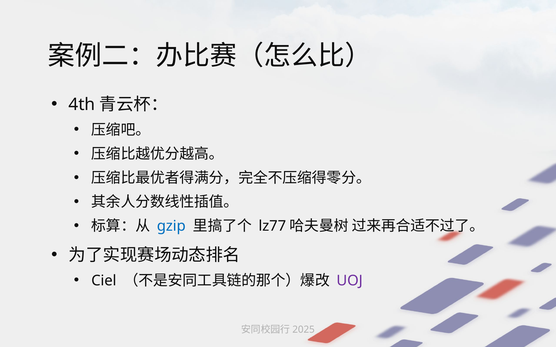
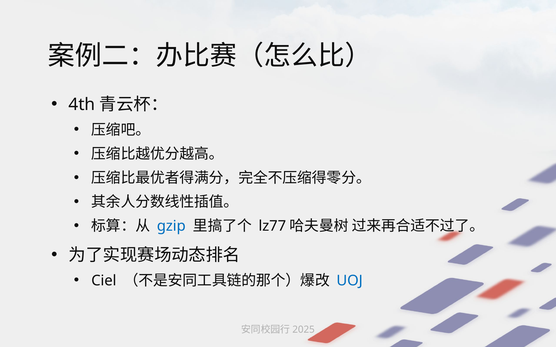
UOJ colour: purple -> blue
